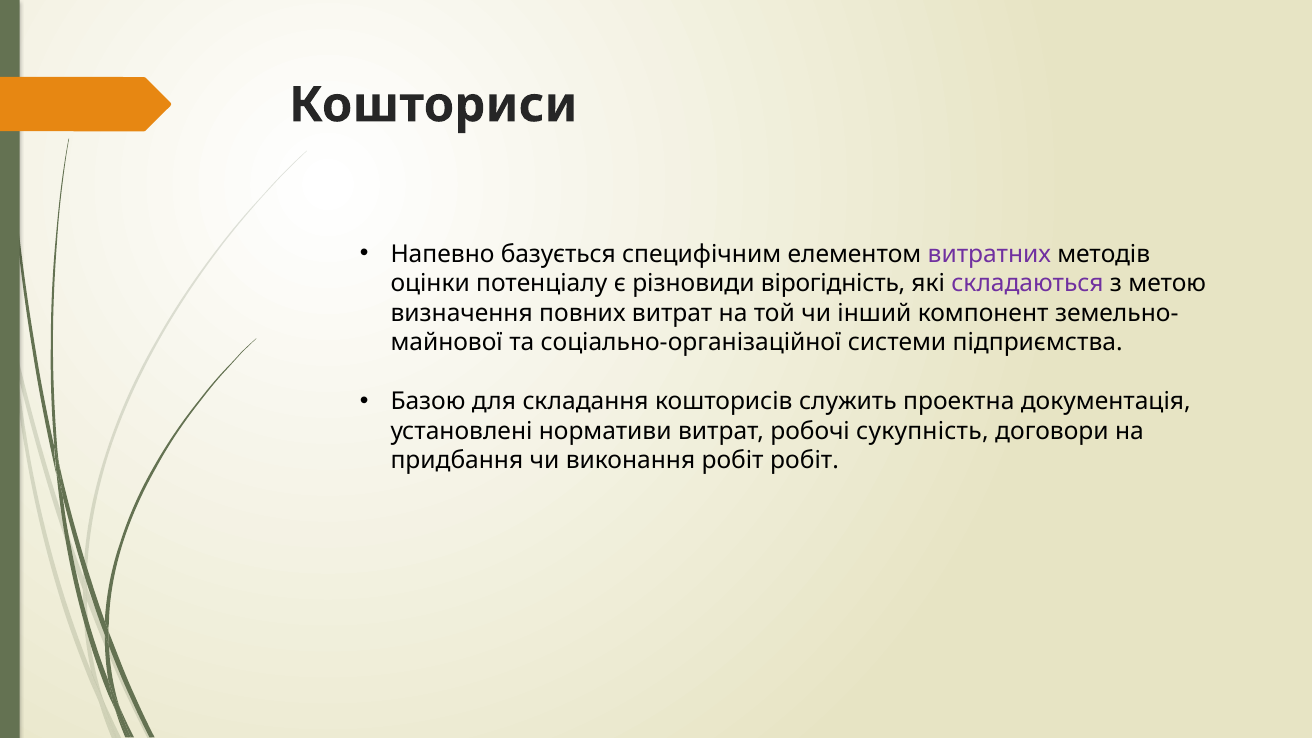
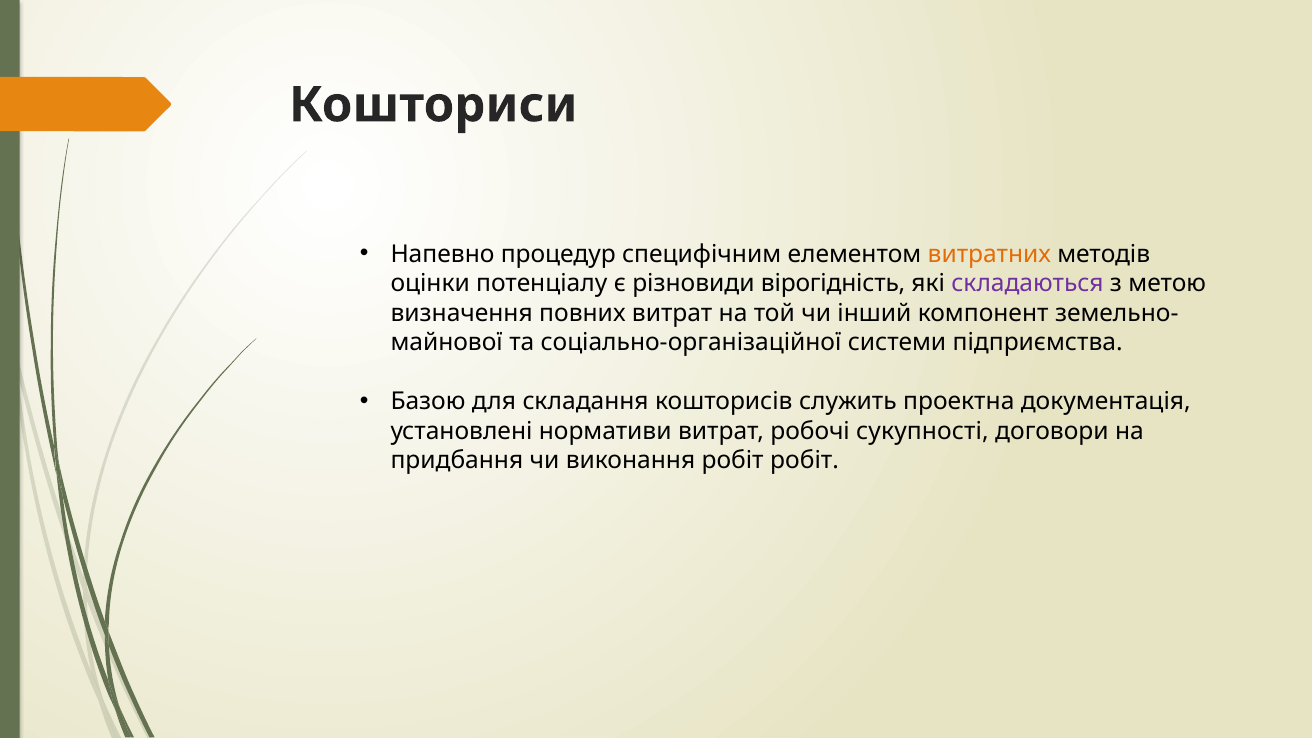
базується: базується -> процедур
витратних colour: purple -> orange
сукупність: сукупність -> сукупності
